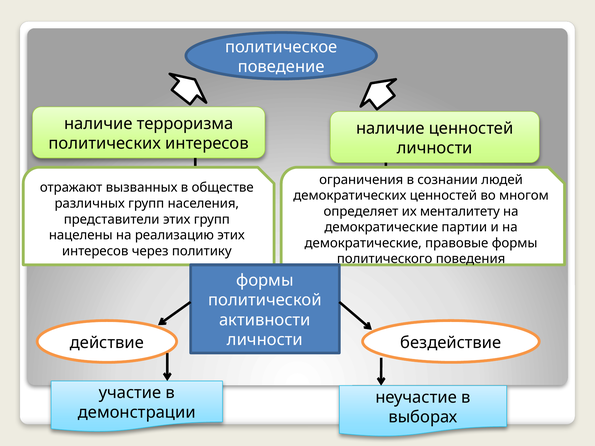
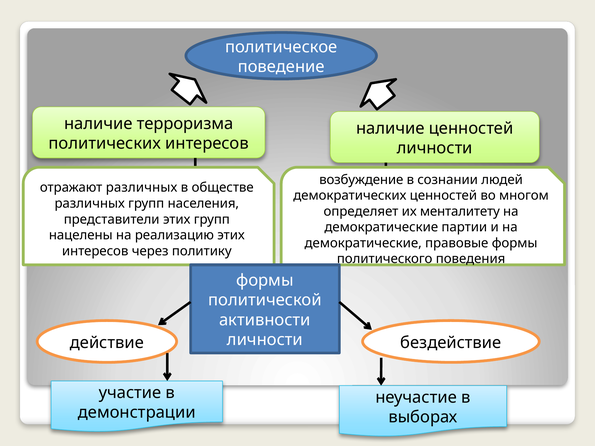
ограничения: ограничения -> возбуждение
отражают вызванных: вызванных -> различных
